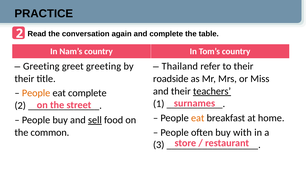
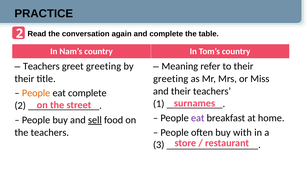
Greeting at (41, 66): Greeting -> Teachers
Thailand: Thailand -> Meaning
roadside at (171, 79): roadside -> greeting
teachers at (212, 91) underline: present -> none
eat at (198, 118) colour: orange -> purple
the common: common -> teachers
